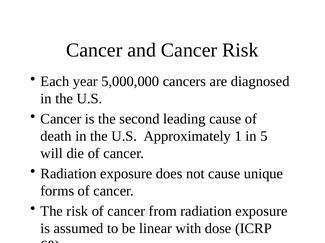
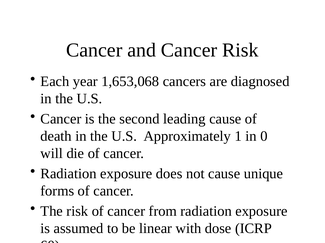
5,000,000: 5,000,000 -> 1,653,068
5: 5 -> 0
